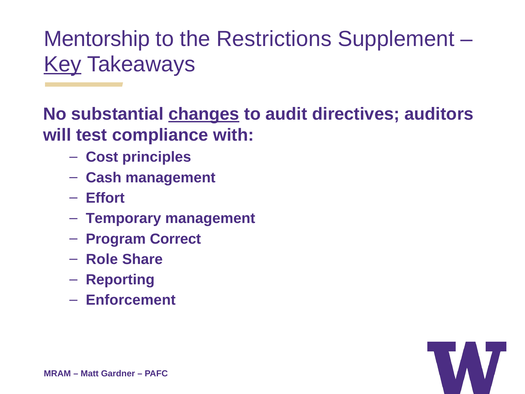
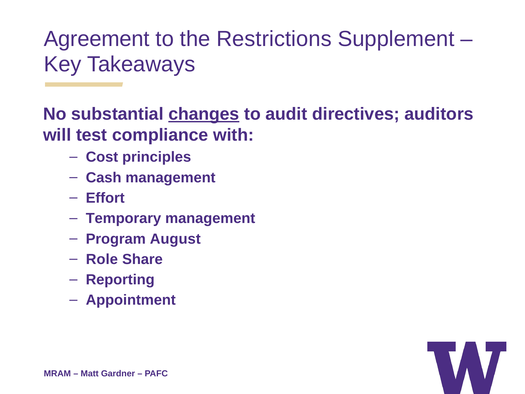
Mentorship: Mentorship -> Agreement
Key underline: present -> none
Correct: Correct -> August
Enforcement: Enforcement -> Appointment
